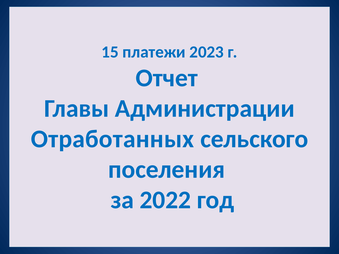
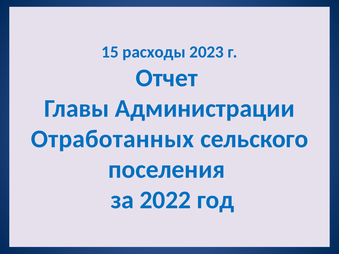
платежи: платежи -> расходы
